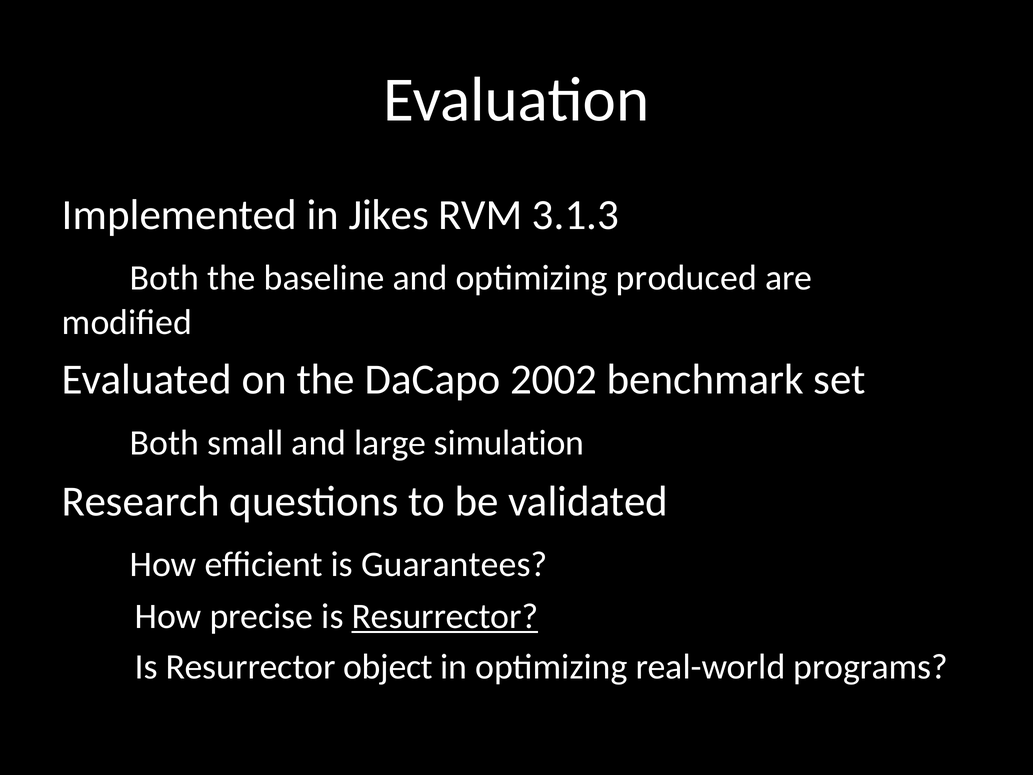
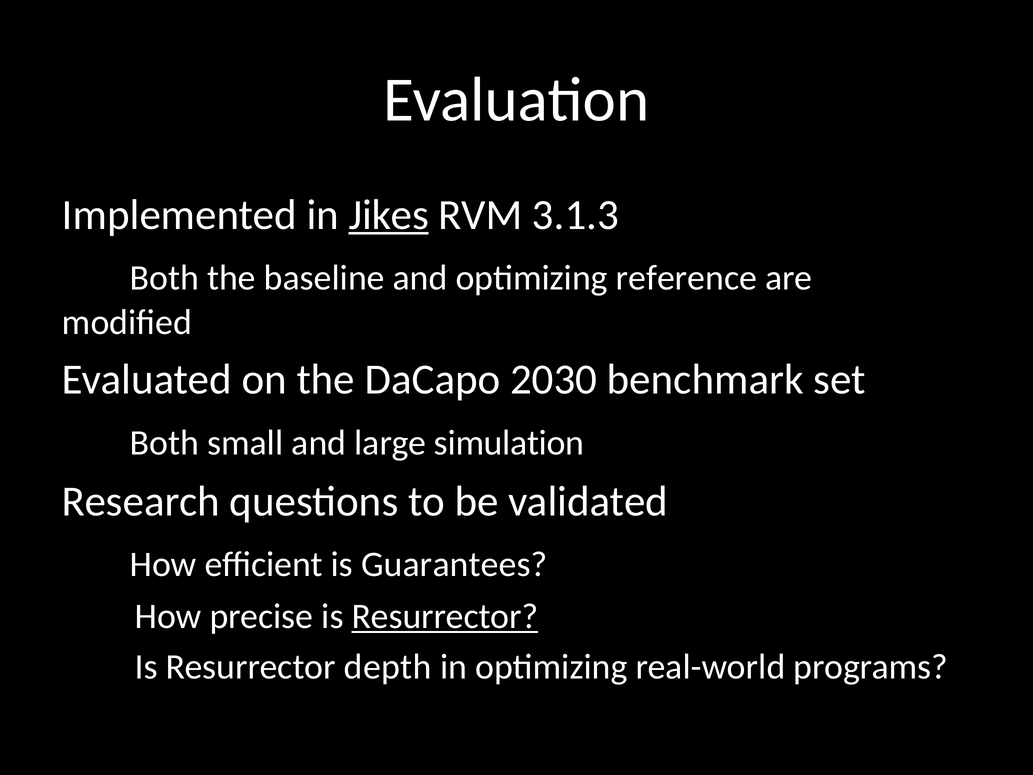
Jikes underline: none -> present
produced: produced -> reference
2002: 2002 -> 2030
object: object -> depth
